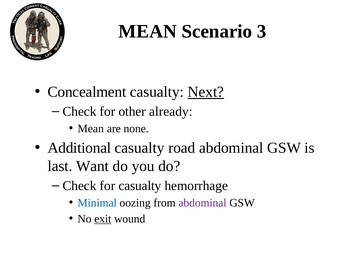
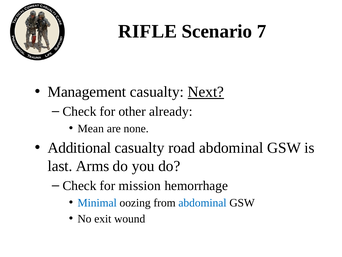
MEAN at (148, 31): MEAN -> RIFLE
3: 3 -> 7
Concealment: Concealment -> Management
Want: Want -> Arms
for casualty: casualty -> mission
abdominal at (202, 202) colour: purple -> blue
exit underline: present -> none
